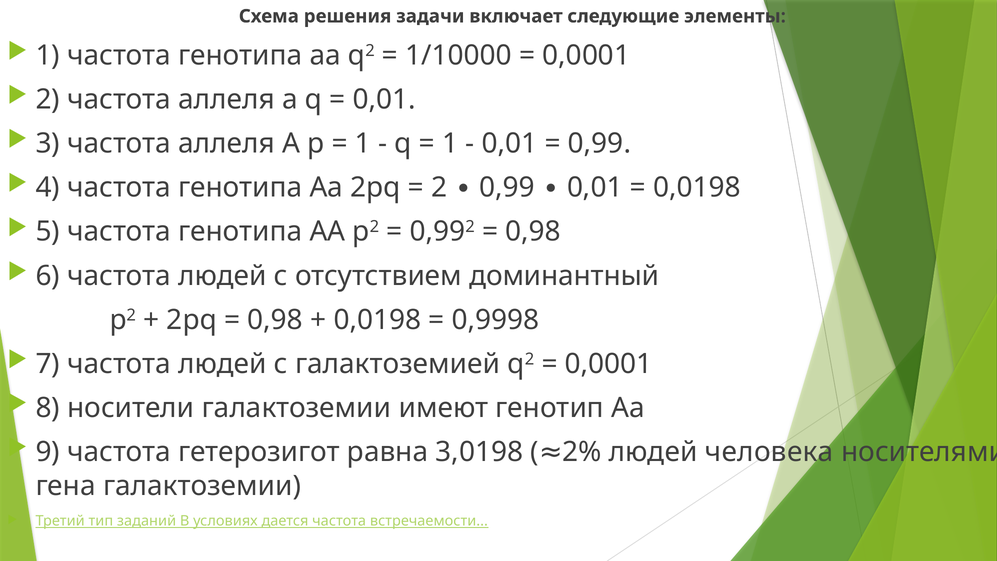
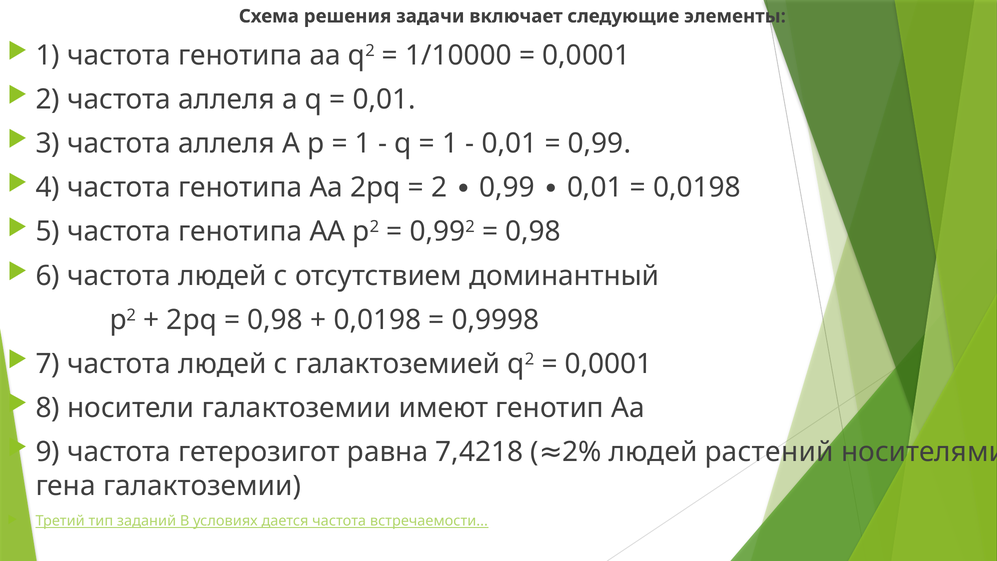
3,0198: 3,0198 -> 7,4218
человека: человека -> растений
